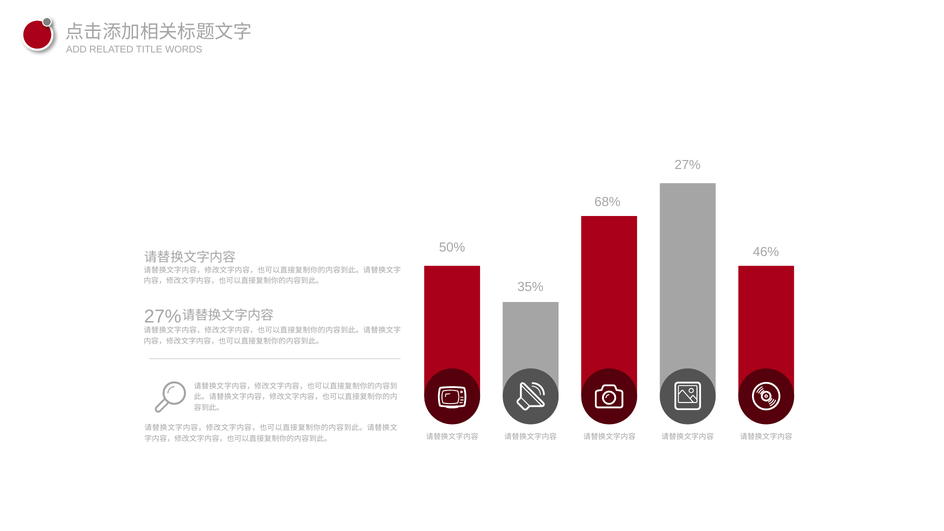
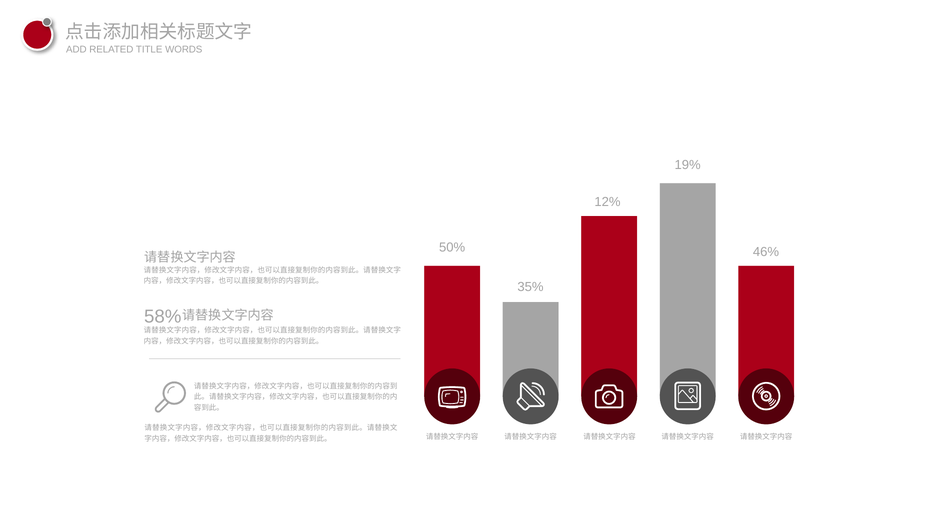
27% at (688, 165): 27% -> 19%
68%: 68% -> 12%
27% at (163, 317): 27% -> 58%
